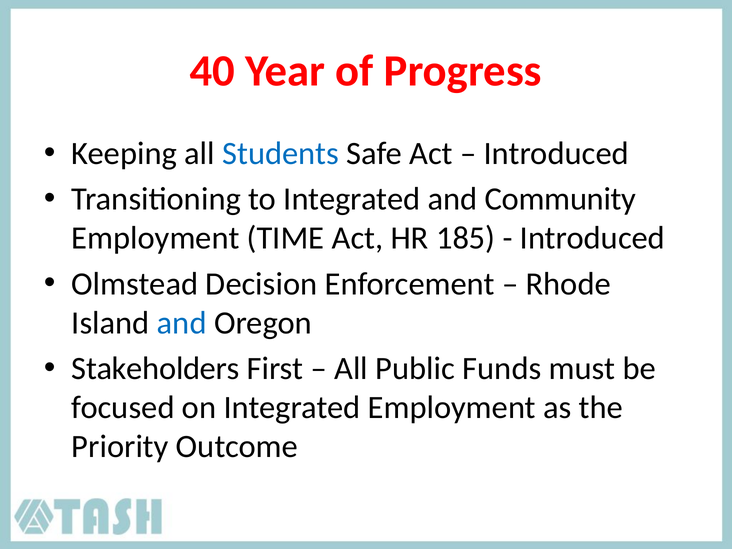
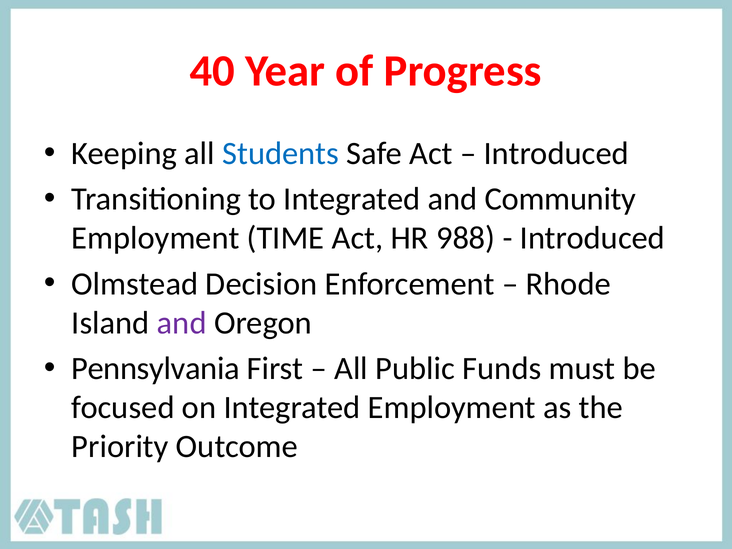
185: 185 -> 988
and at (182, 323) colour: blue -> purple
Stakeholders: Stakeholders -> Pennsylvania
